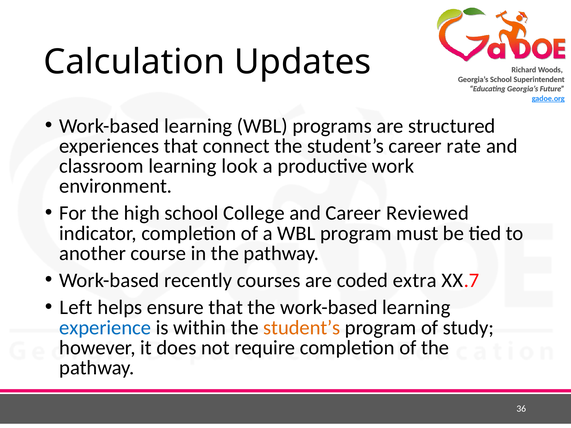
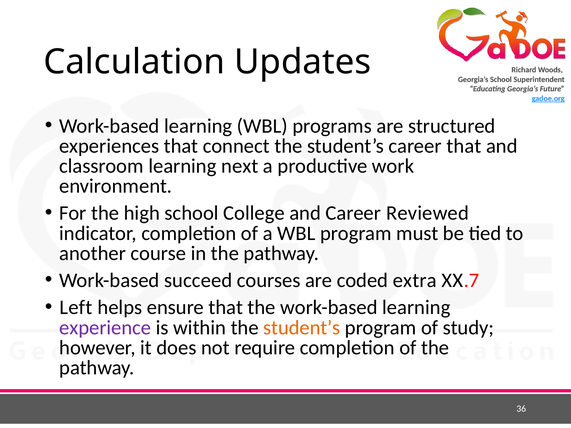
career rate: rate -> that
look: look -> next
recently: recently -> succeed
experience colour: blue -> purple
